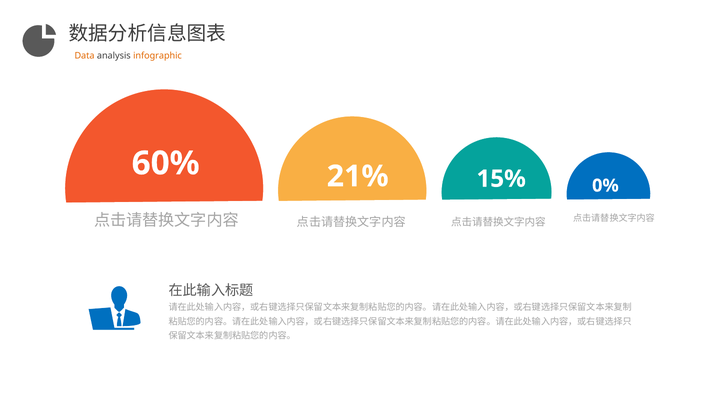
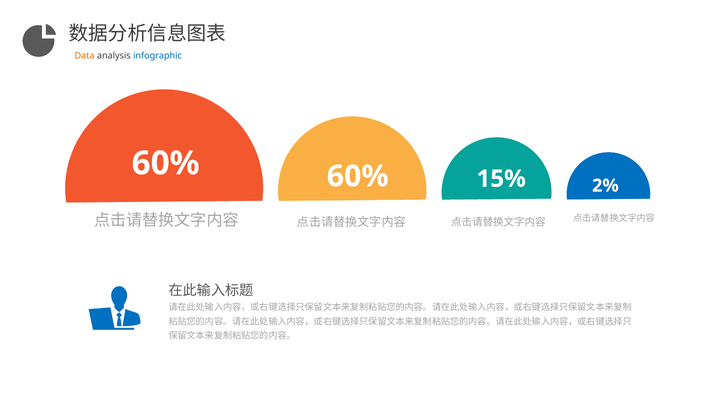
infographic colour: orange -> blue
60% 21%: 21% -> 60%
0%: 0% -> 2%
